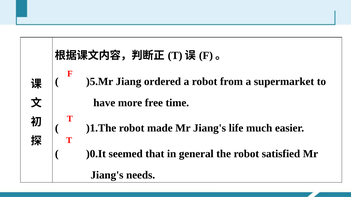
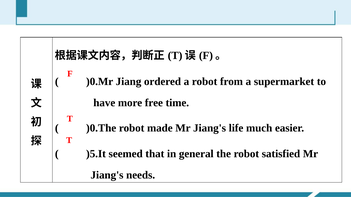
)5.Mr: )5.Mr -> )0.Mr
)1.The: )1.The -> )0.The
)0.It: )0.It -> )5.It
